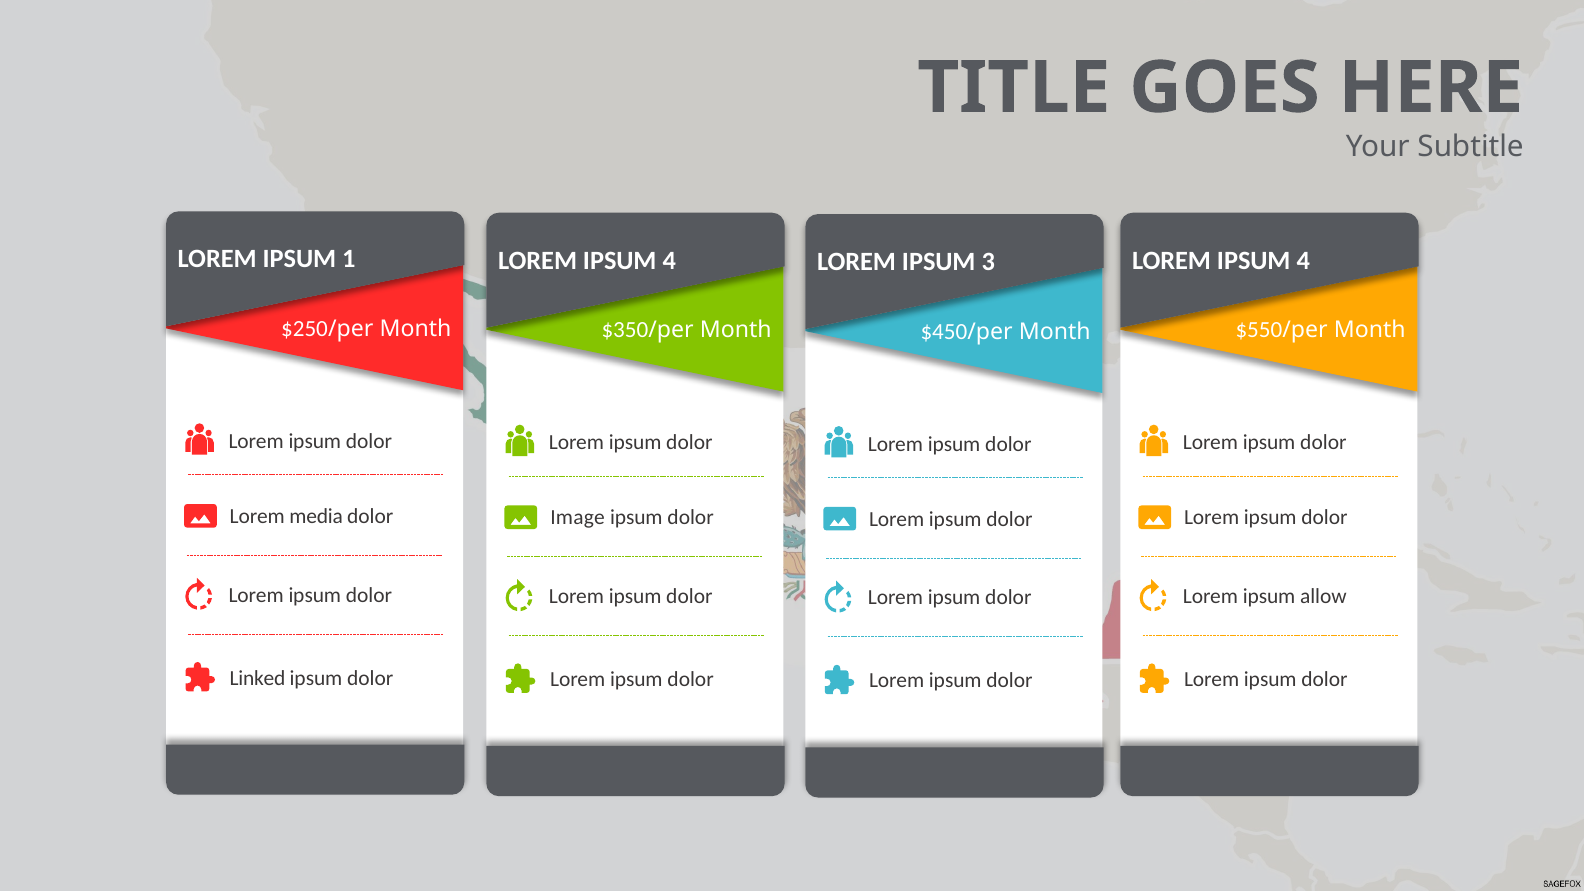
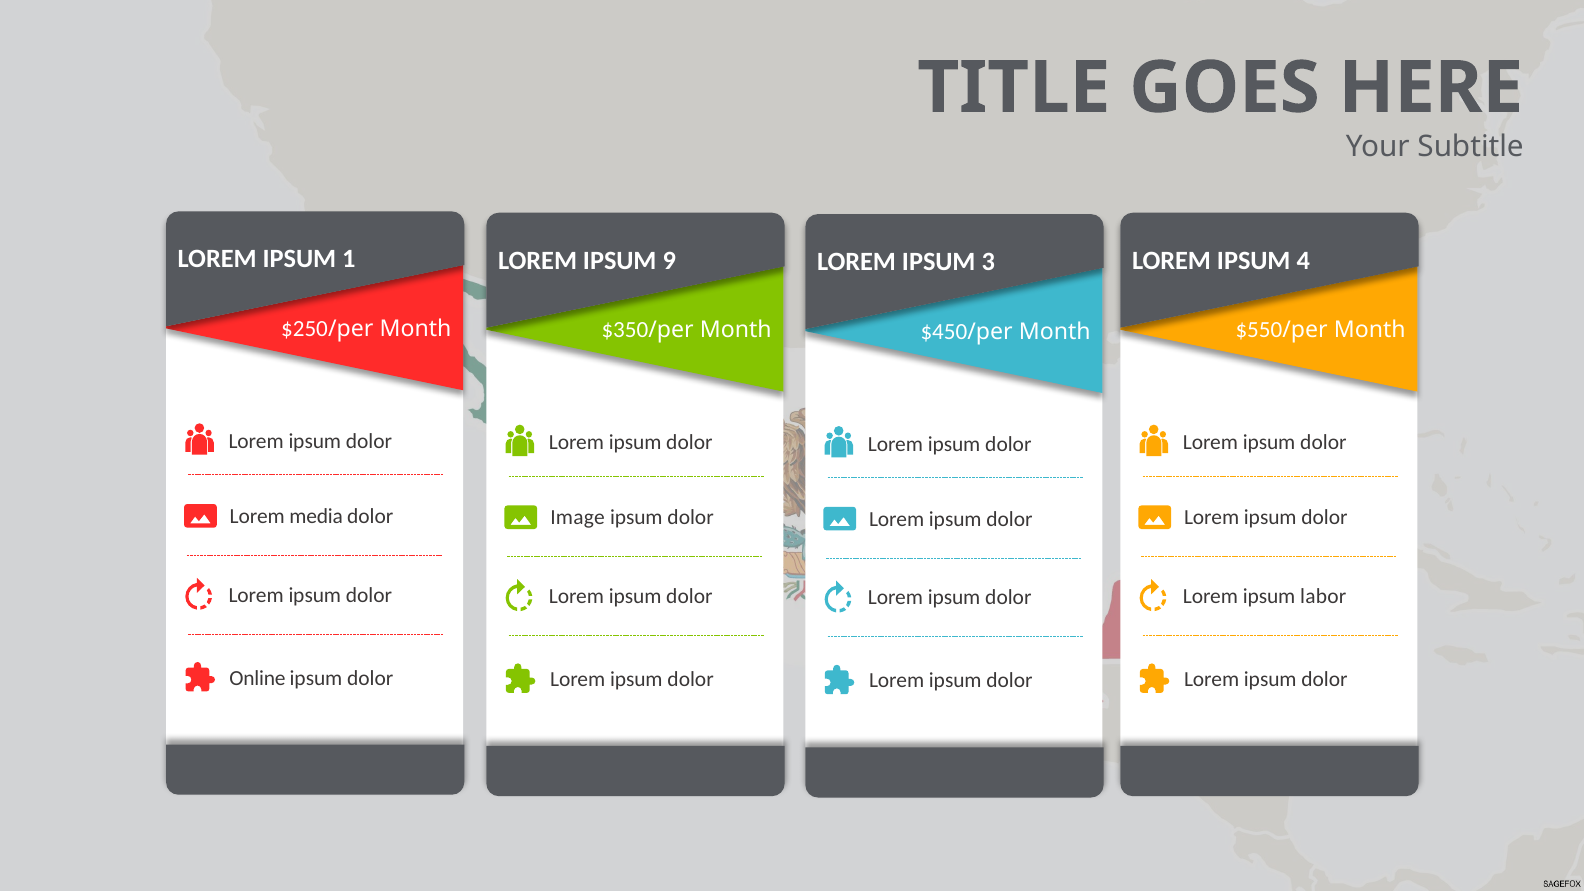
4 at (669, 260): 4 -> 9
allow: allow -> labor
Linked: Linked -> Online
